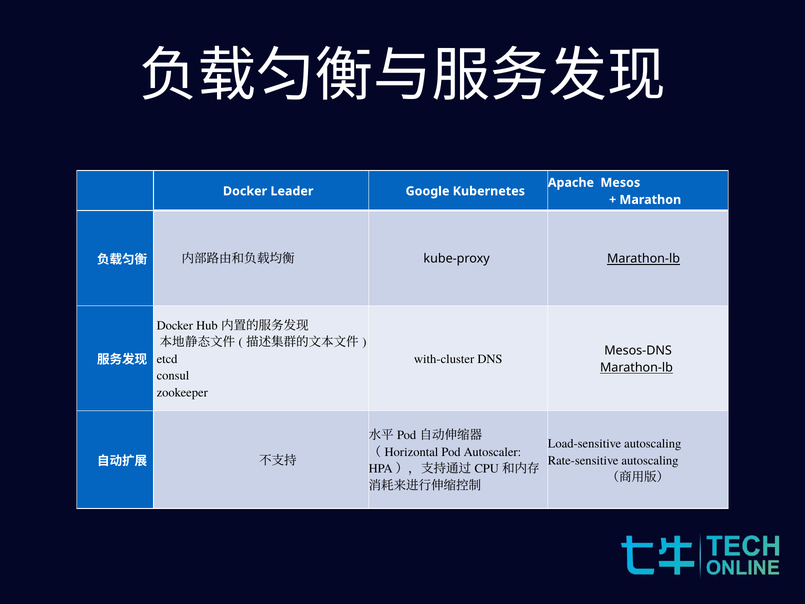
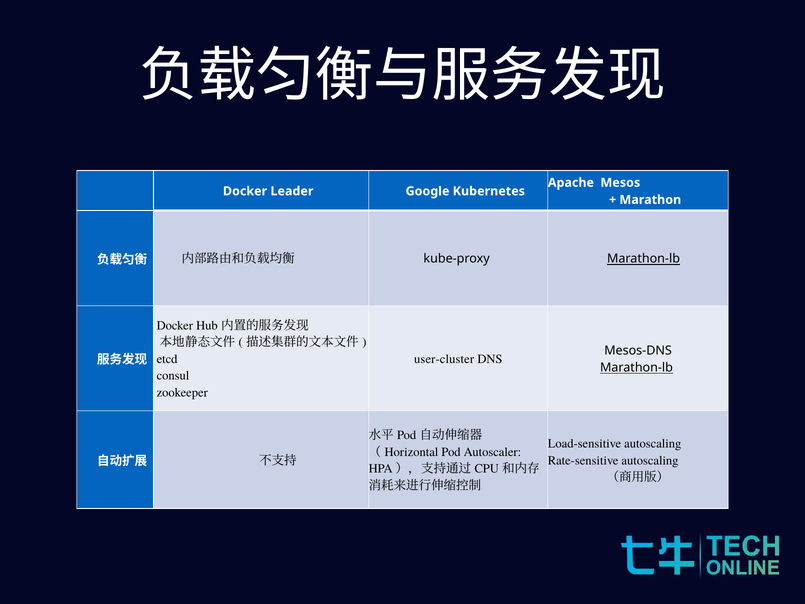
with-cluster: with-cluster -> user-cluster
